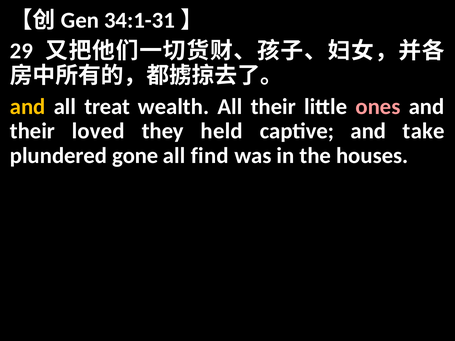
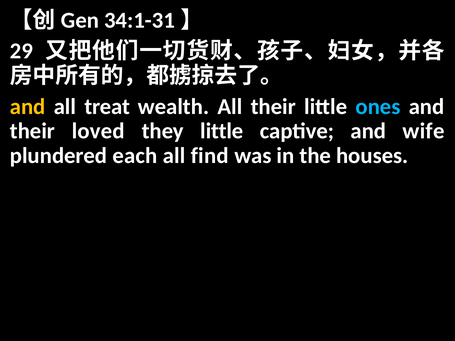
ones colour: pink -> light blue
they held: held -> little
take: take -> wife
gone: gone -> each
